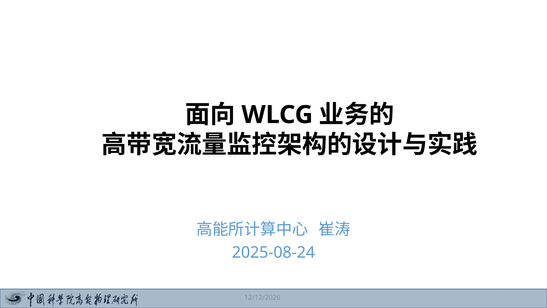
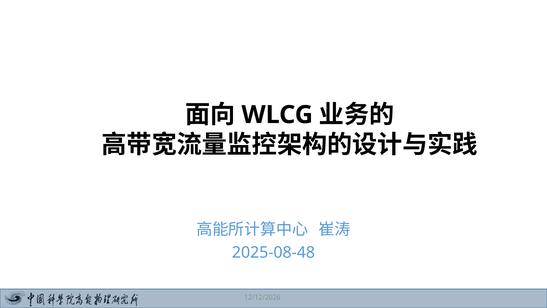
2025-08-24: 2025-08-24 -> 2025-08-48
